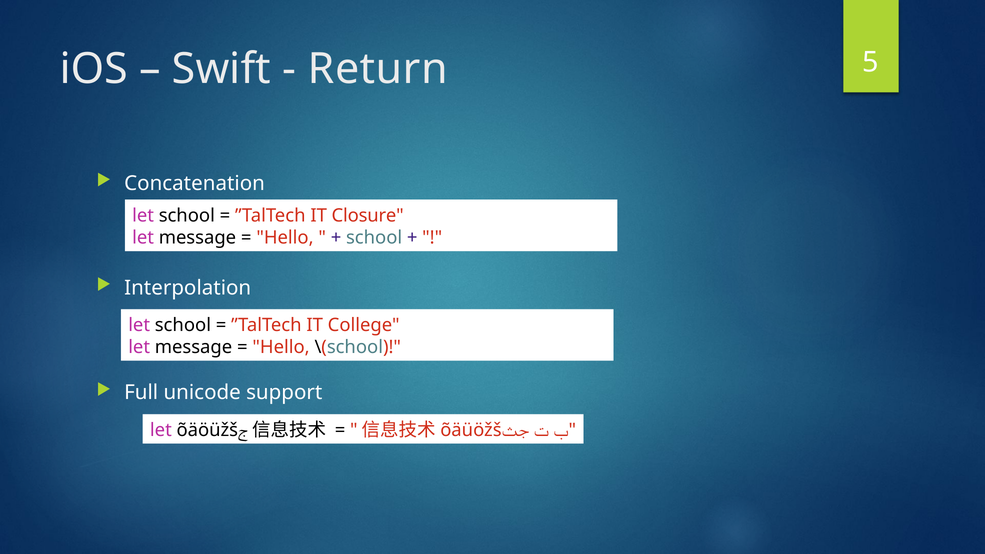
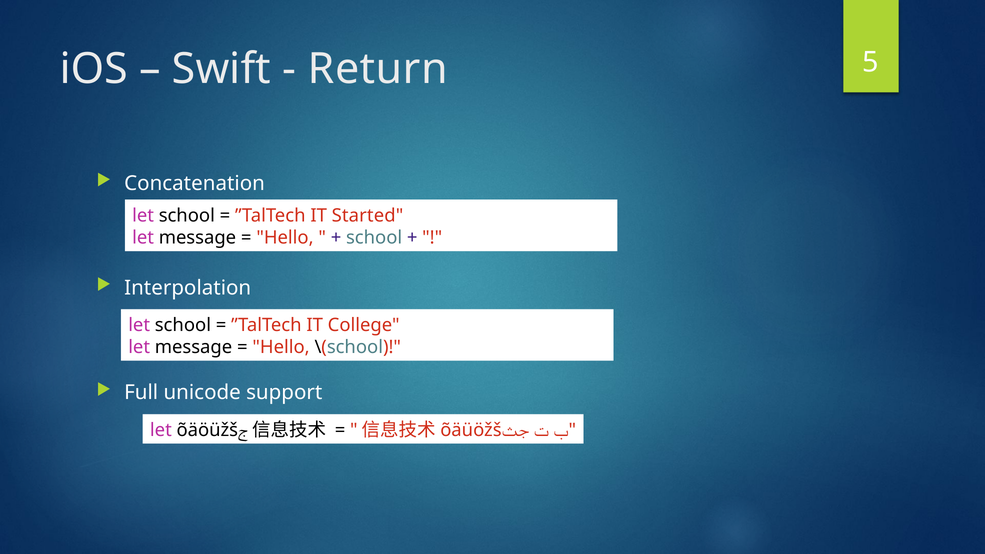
Closure: Closure -> Started
